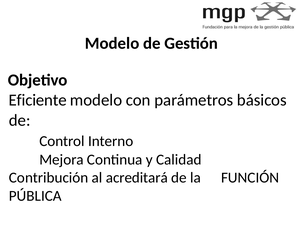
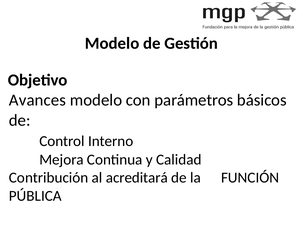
Eficiente: Eficiente -> Avances
